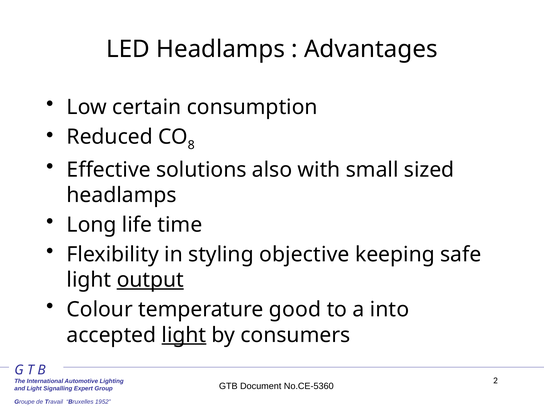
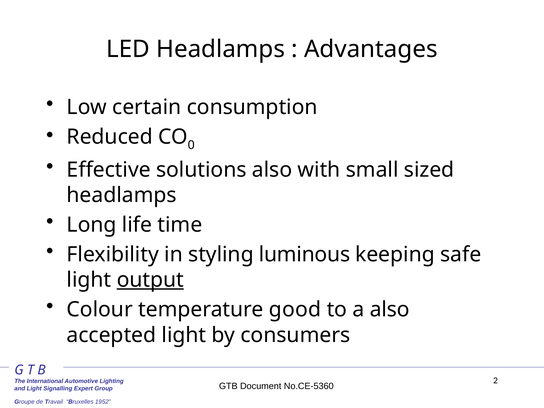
8: 8 -> 0
objective: objective -> luminous
a into: into -> also
light at (184, 335) underline: present -> none
